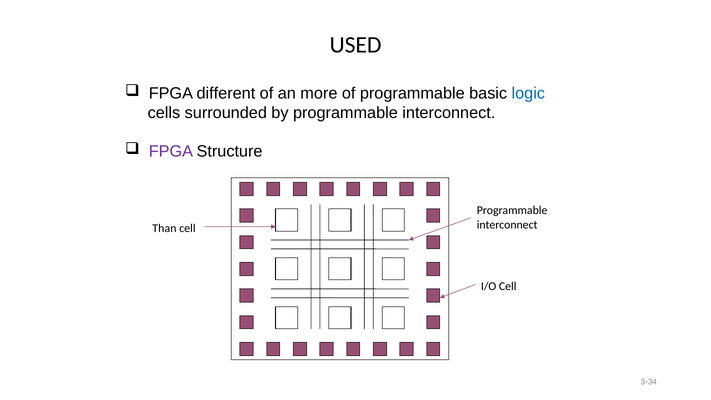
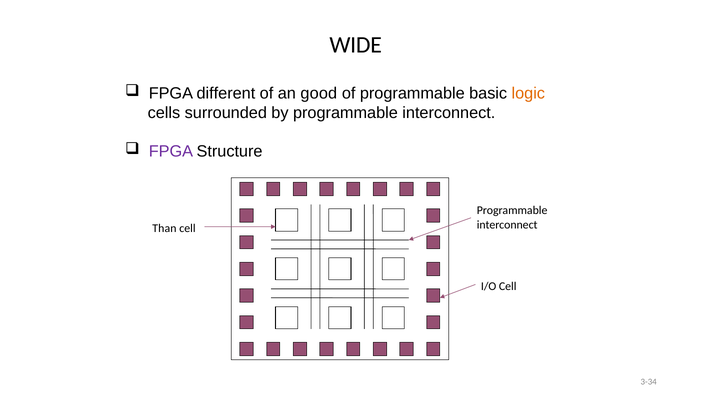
USED: USED -> WIDE
more: more -> good
logic colour: blue -> orange
